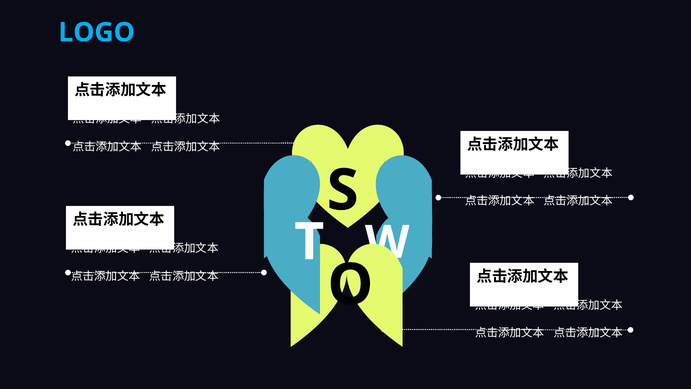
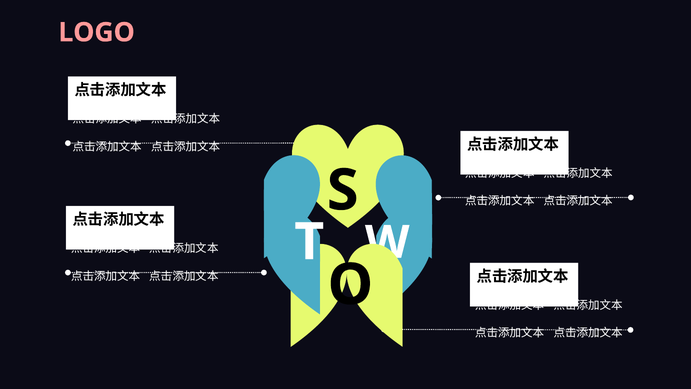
LOGO colour: light blue -> pink
